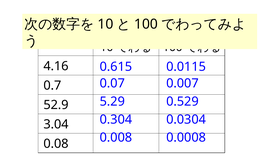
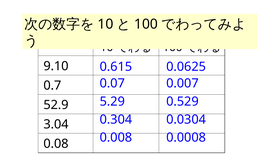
4.16: 4.16 -> 9.10
0.0115: 0.0115 -> 0.0625
